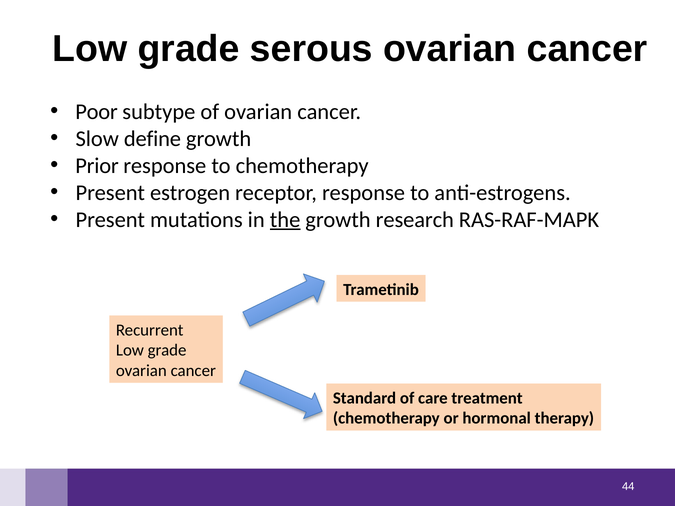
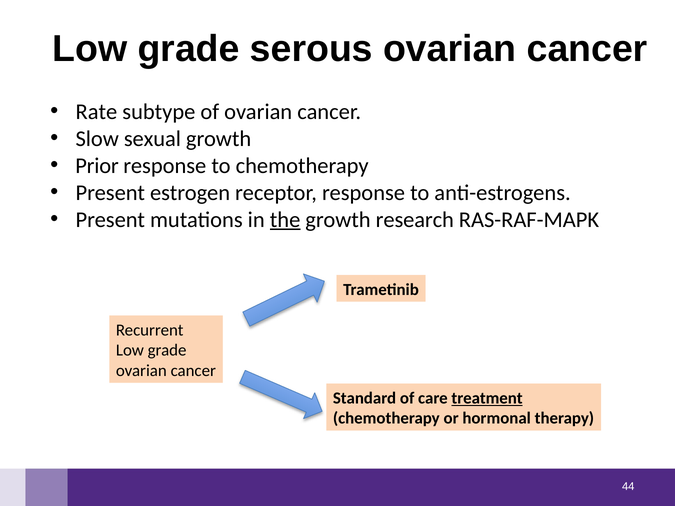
Poor: Poor -> Rate
define: define -> sexual
treatment underline: none -> present
